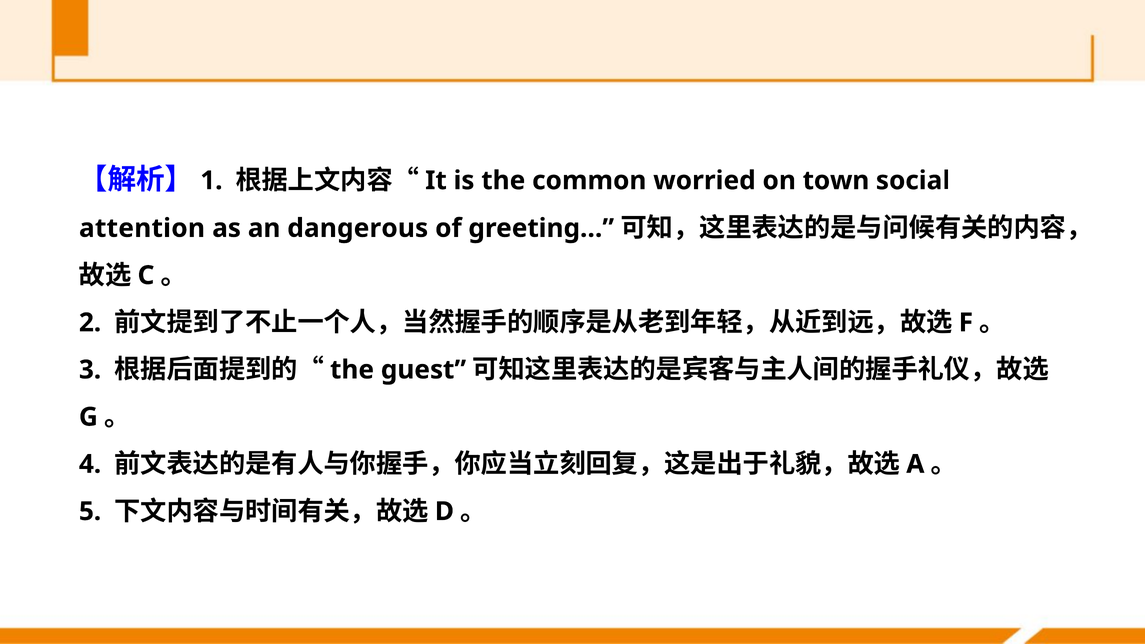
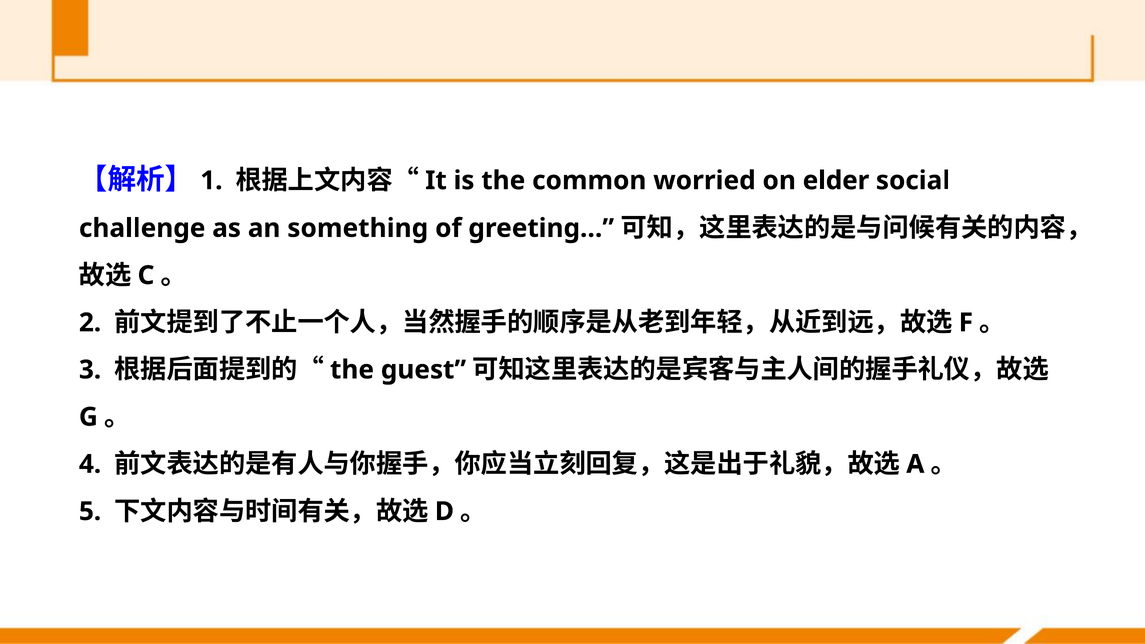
town: town -> elder
attention: attention -> challenge
dangerous: dangerous -> something
